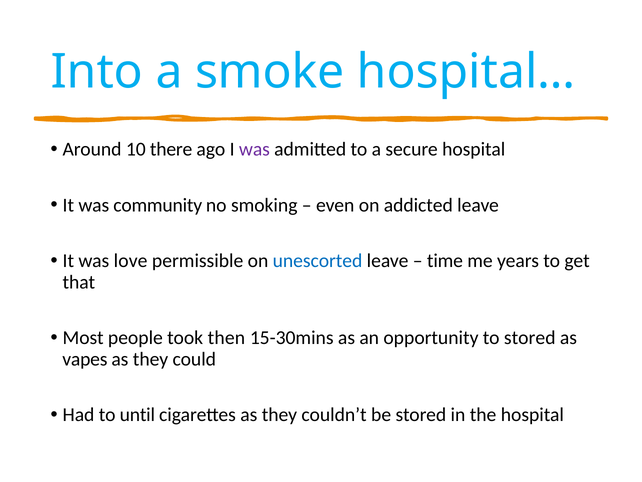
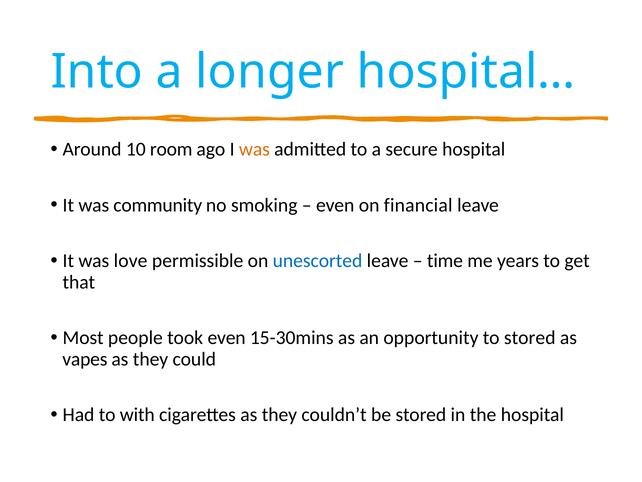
smoke: smoke -> longer
there: there -> room
was at (254, 149) colour: purple -> orange
addicted: addicted -> financial
took then: then -> even
until: until -> with
